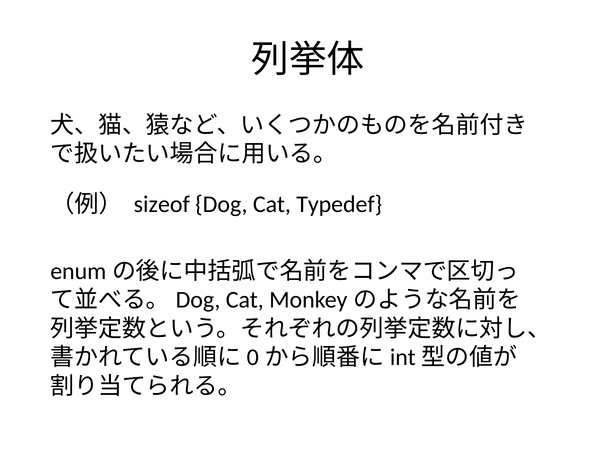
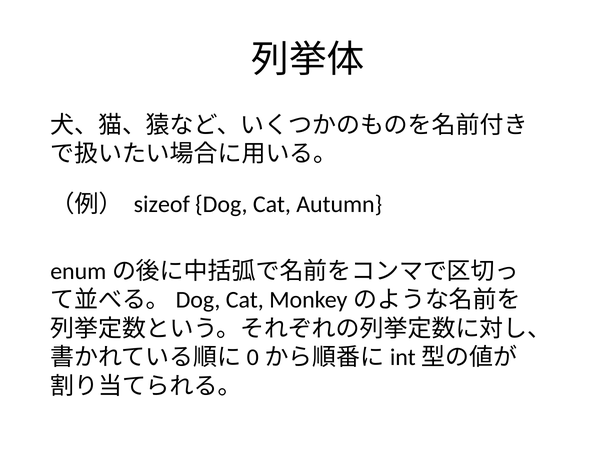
Typedef: Typedef -> Autumn
